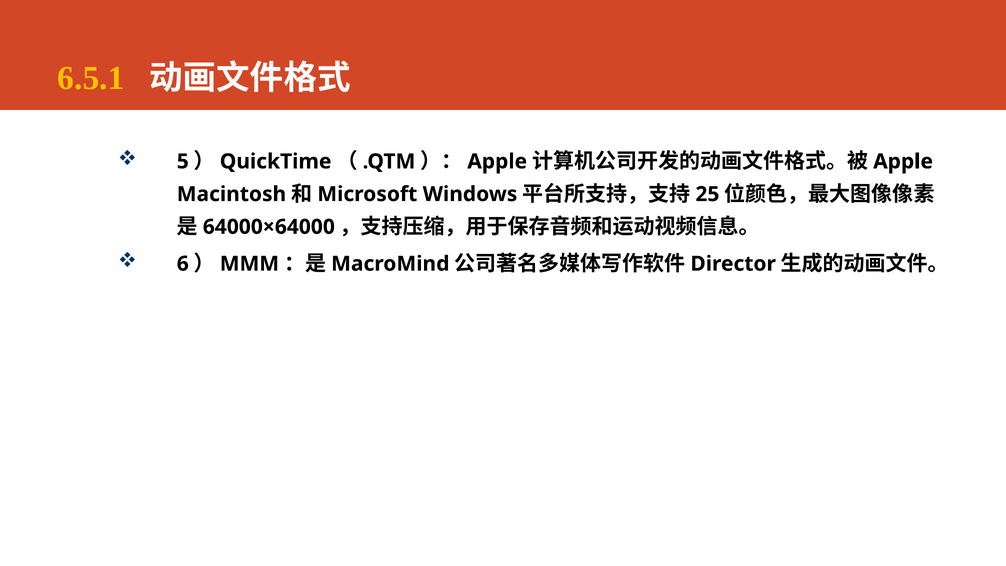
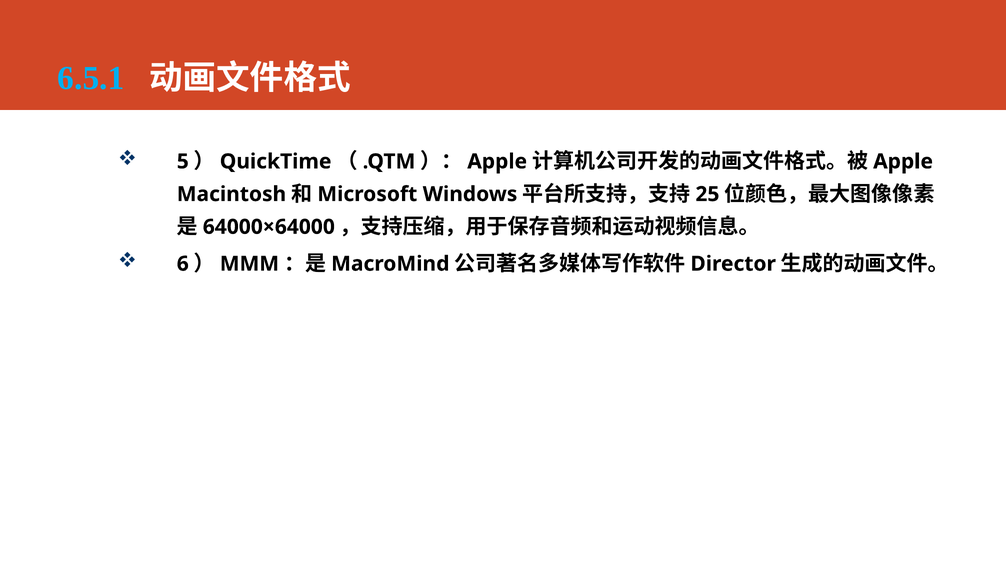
6.5.1 colour: yellow -> light blue
